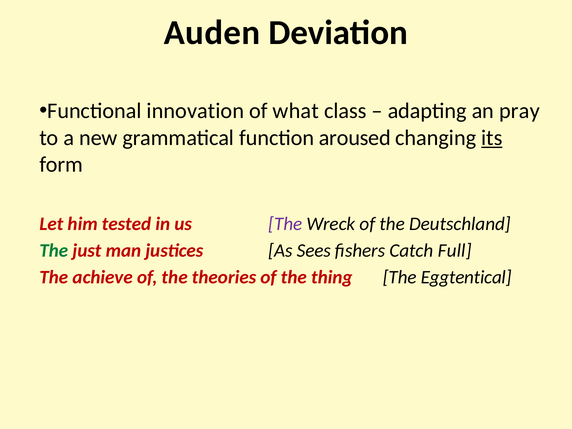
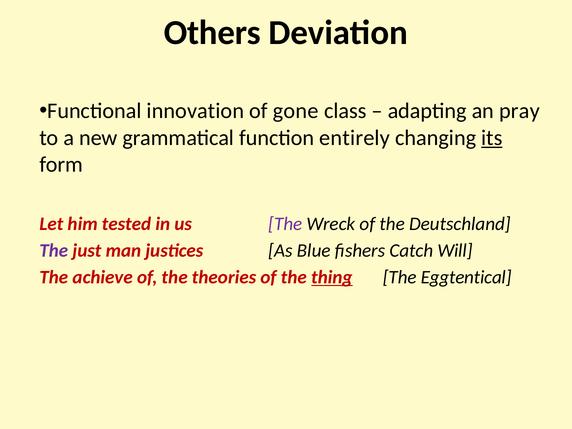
Auden: Auden -> Others
what: what -> gone
aroused: aroused -> entirely
The at (54, 251) colour: green -> purple
Sees: Sees -> Blue
Full: Full -> Will
thing underline: none -> present
